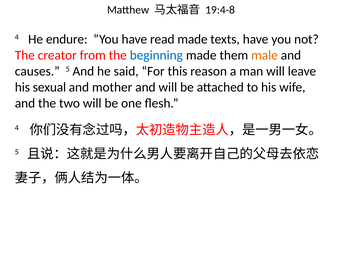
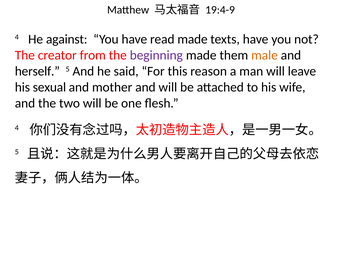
19:4-8: 19:4-8 -> 19:4-9
endure: endure -> against
beginning colour: blue -> purple
causes: causes -> herself
